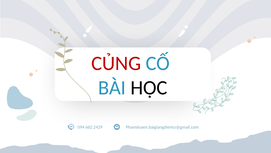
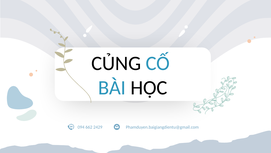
CỦNG colour: red -> black
